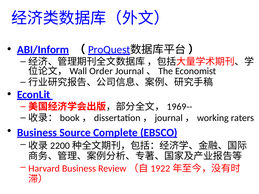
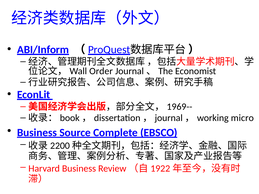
raters: raters -> micro
